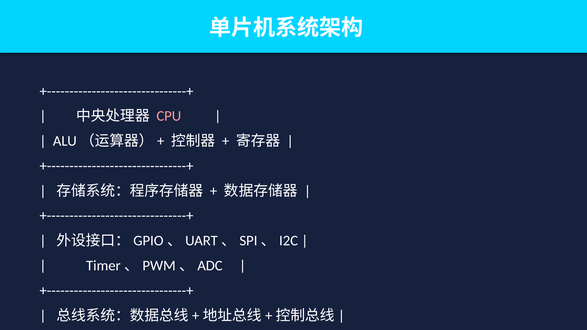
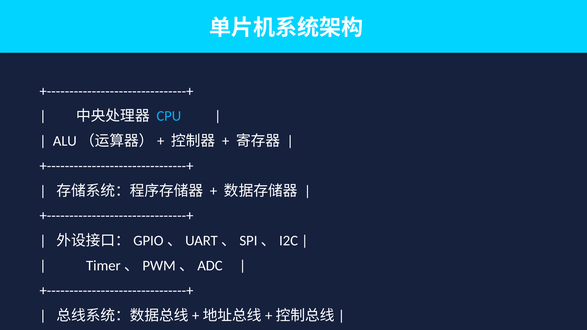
CPU colour: pink -> light blue
